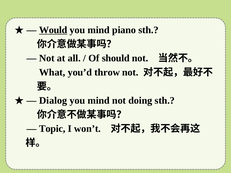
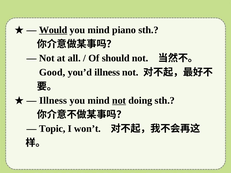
What: What -> Good
you’d throw: throw -> illness
Dialog at (53, 101): Dialog -> Illness
not at (119, 101) underline: none -> present
